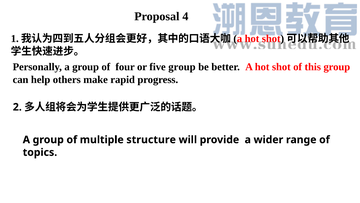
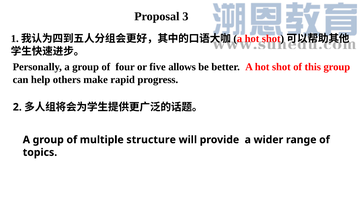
4: 4 -> 3
five group: group -> allows
